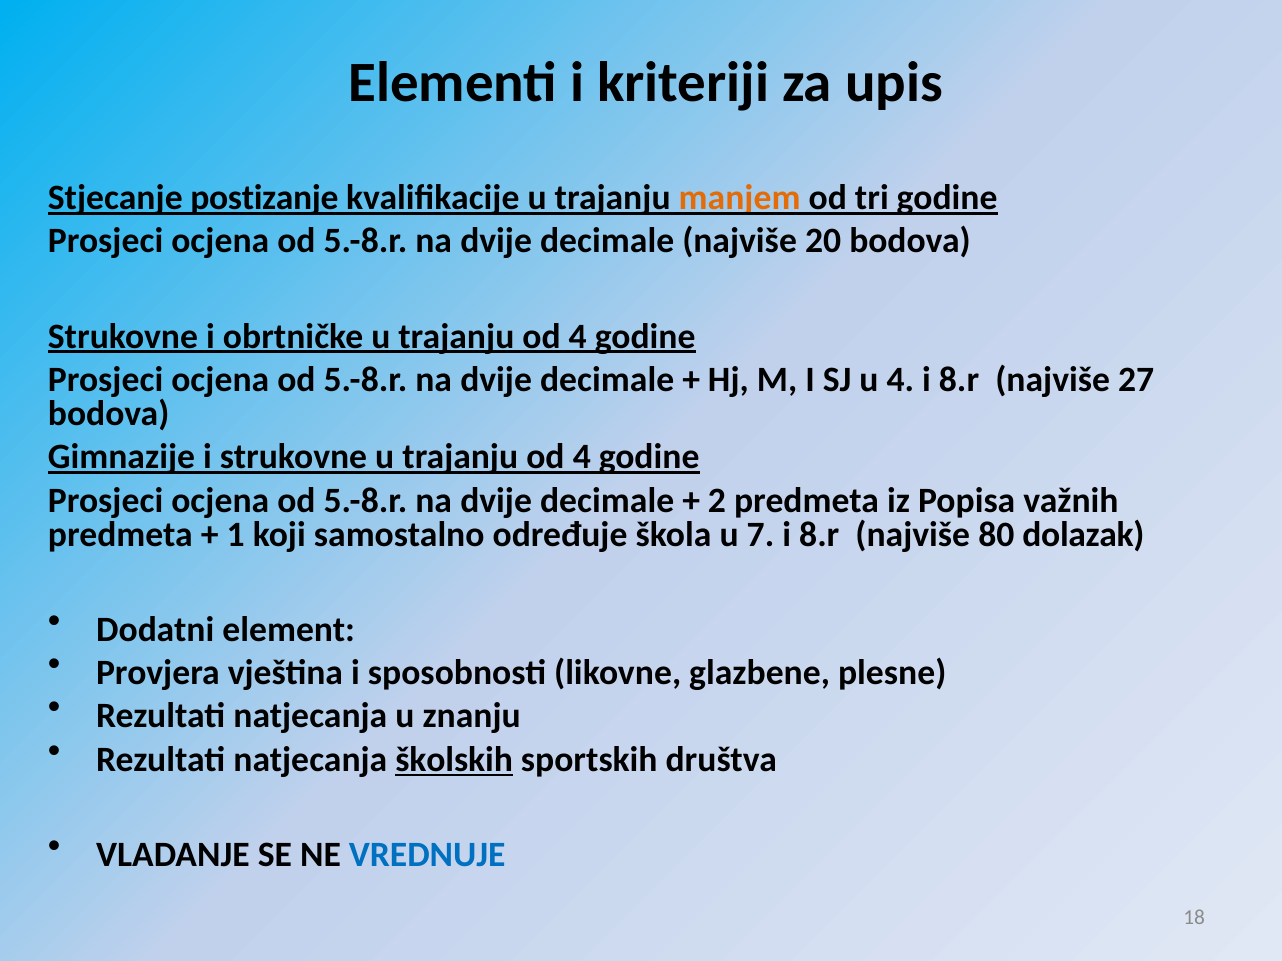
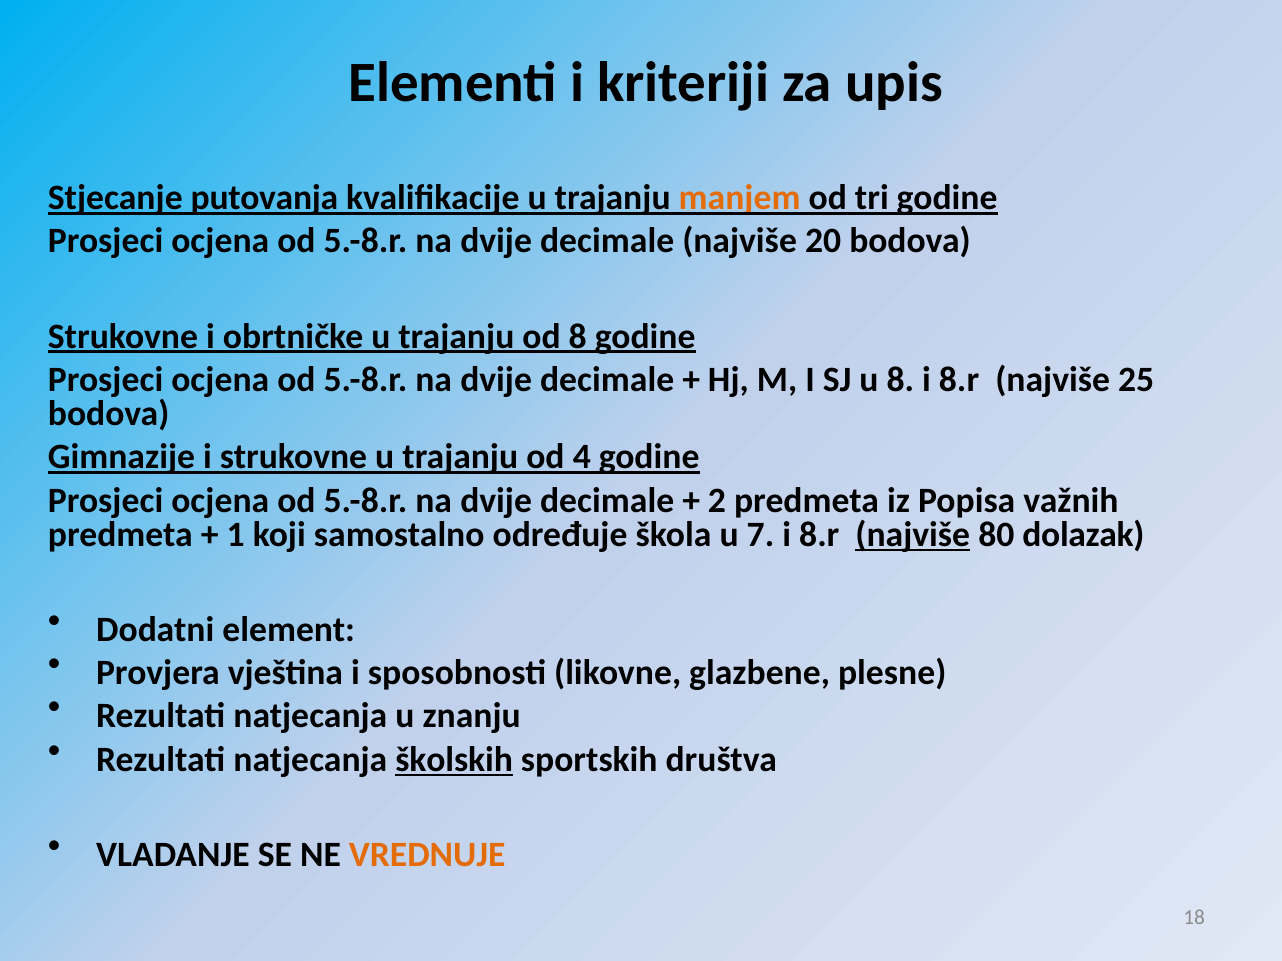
postizanje: postizanje -> putovanja
4 at (578, 336): 4 -> 8
u 4: 4 -> 8
27: 27 -> 25
najviše at (913, 535) underline: none -> present
VREDNUJE colour: blue -> orange
